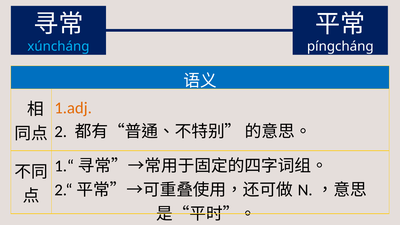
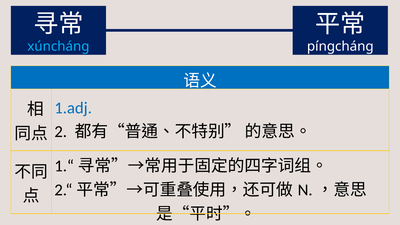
1.adj colour: orange -> blue
